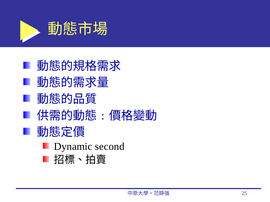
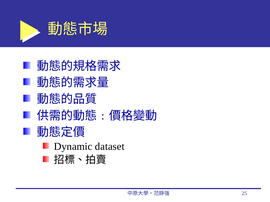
second: second -> dataset
